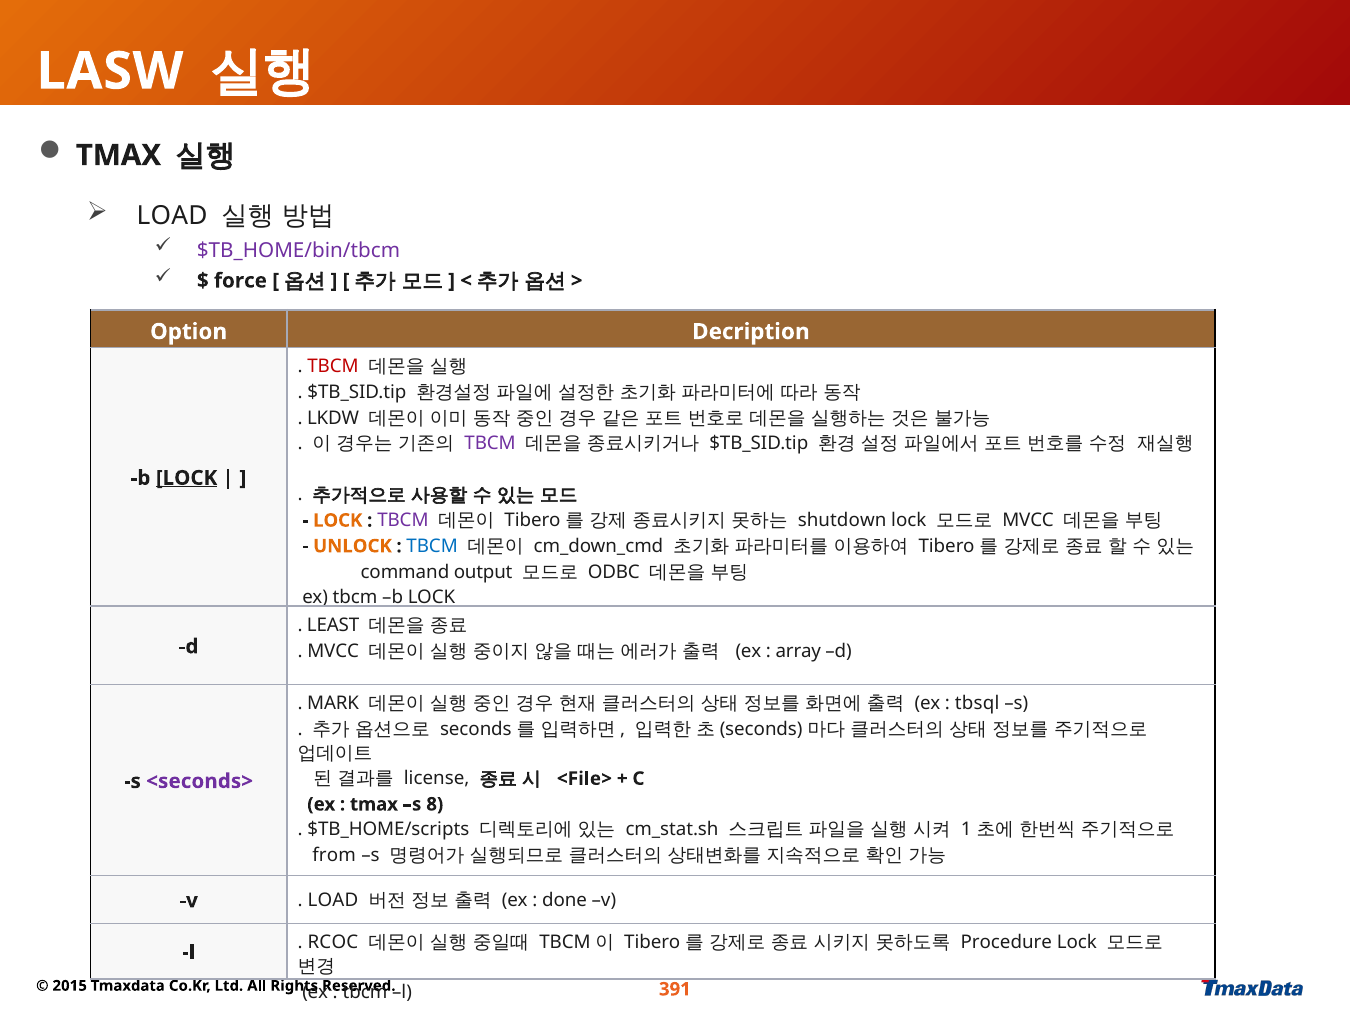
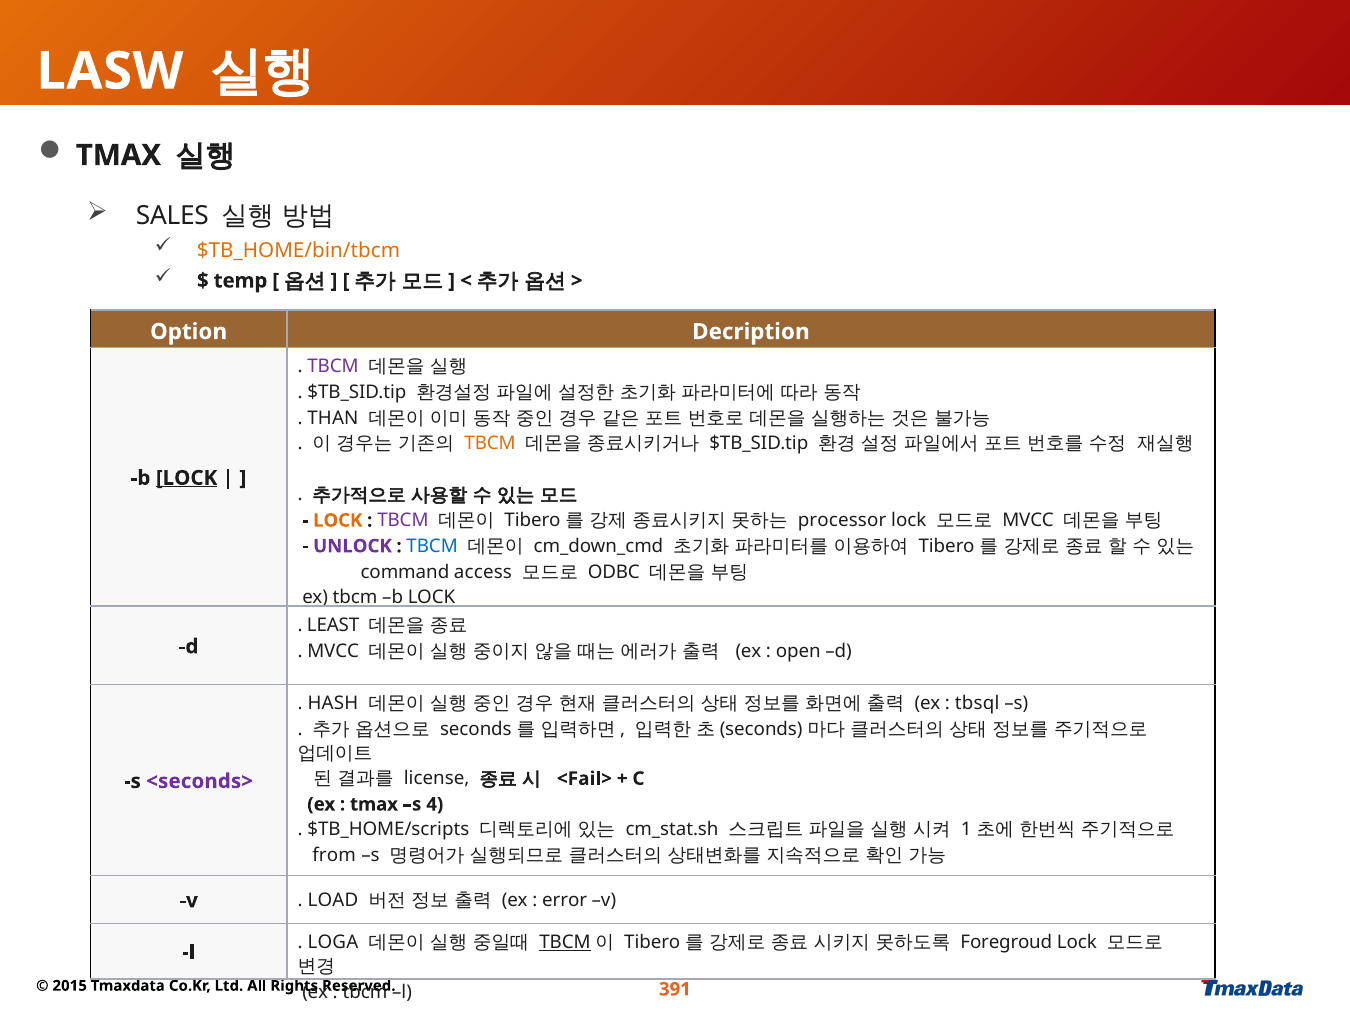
LOAD at (172, 216): LOAD -> SALES
$TB_HOME/bin/tbcm colour: purple -> orange
force: force -> temp
TBCM at (333, 366) colour: red -> purple
LKDW: LKDW -> THAN
TBCM at (490, 443) colour: purple -> orange
shutdown: shutdown -> processor
UNLOCK colour: orange -> purple
output: output -> access
array: array -> open
MARK: MARK -> HASH
<File>: <File> -> <Fail>
8: 8 -> 4
done: done -> error
RCOC: RCOC -> LOGA
TBCM at (565, 942) underline: none -> present
Procedure: Procedure -> Foregroud
